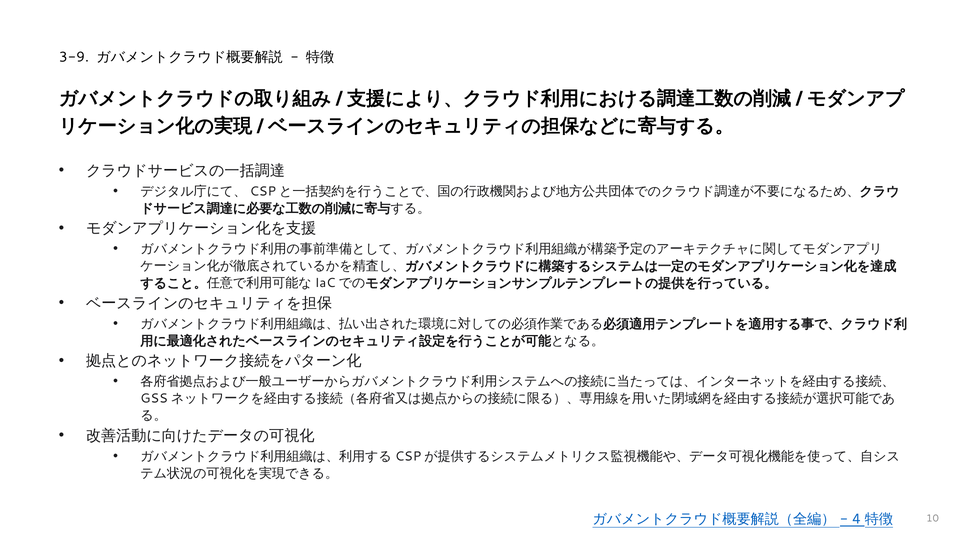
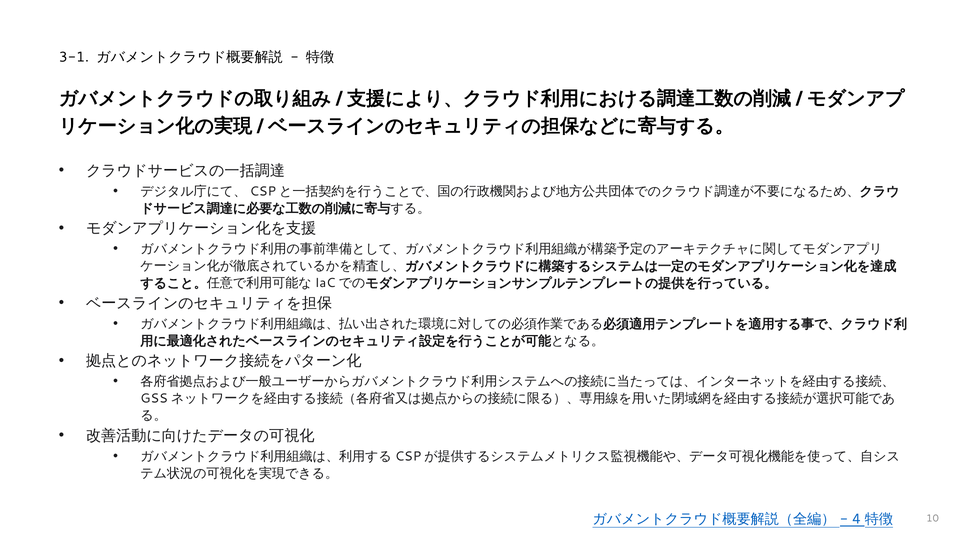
3-9: 3-9 -> 3-1
